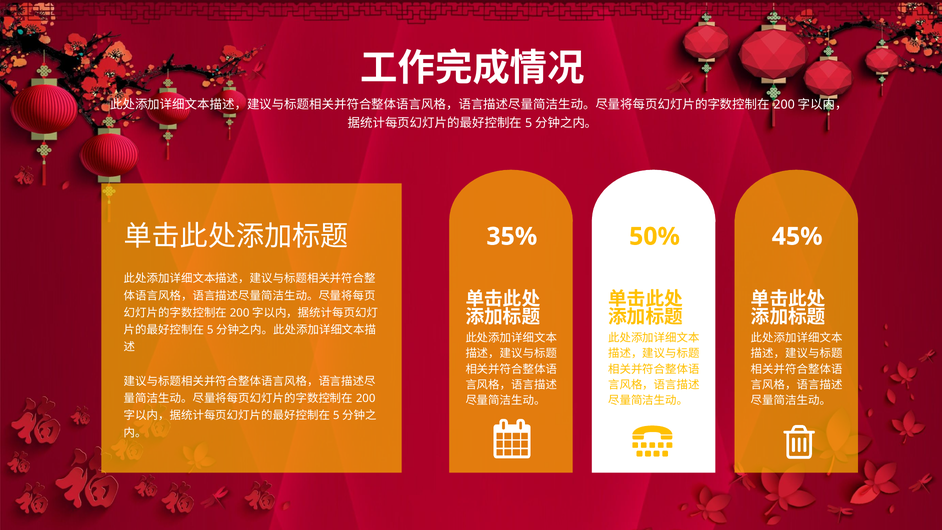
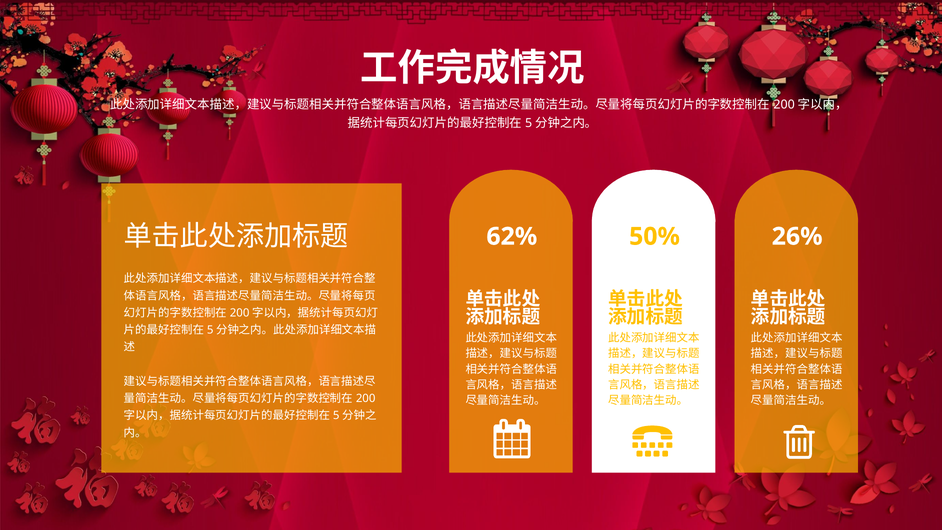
45%: 45% -> 26%
35%: 35% -> 62%
